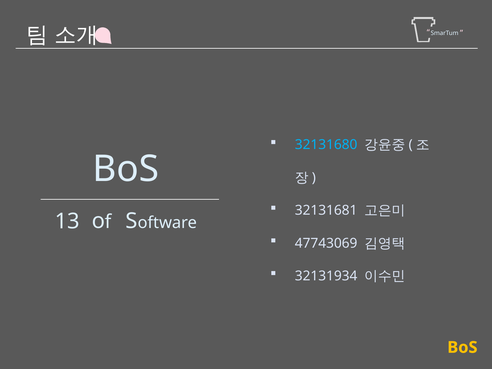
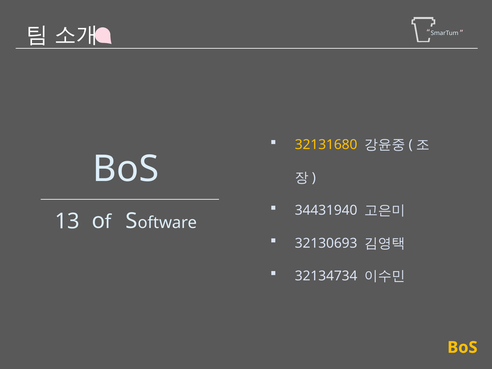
32131680 colour: light blue -> yellow
32131681: 32131681 -> 34431940
47743069: 47743069 -> 32130693
32131934: 32131934 -> 32134734
